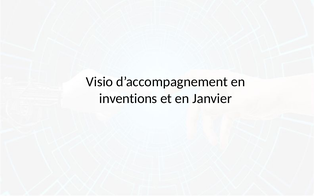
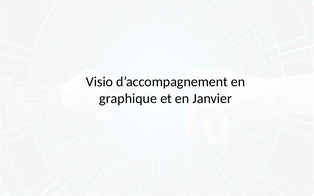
inventions: inventions -> graphique
